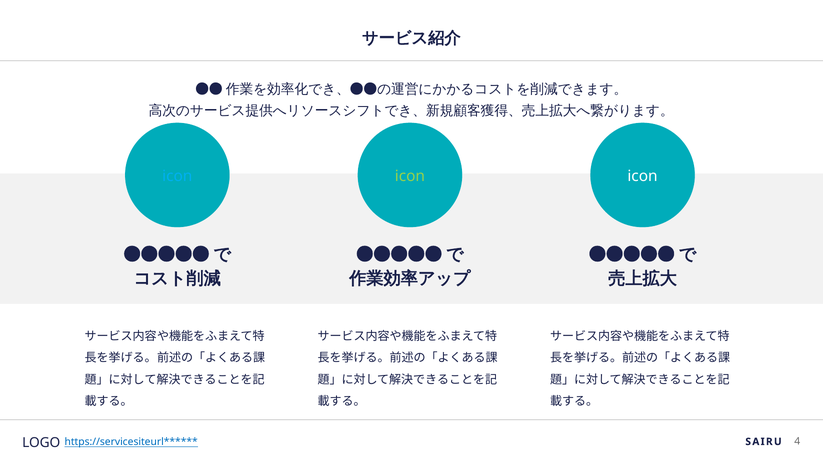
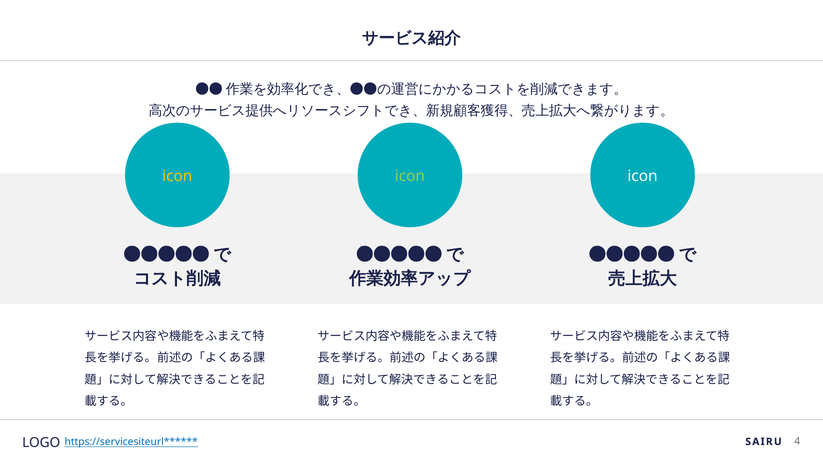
icon at (177, 176) colour: light blue -> yellow
